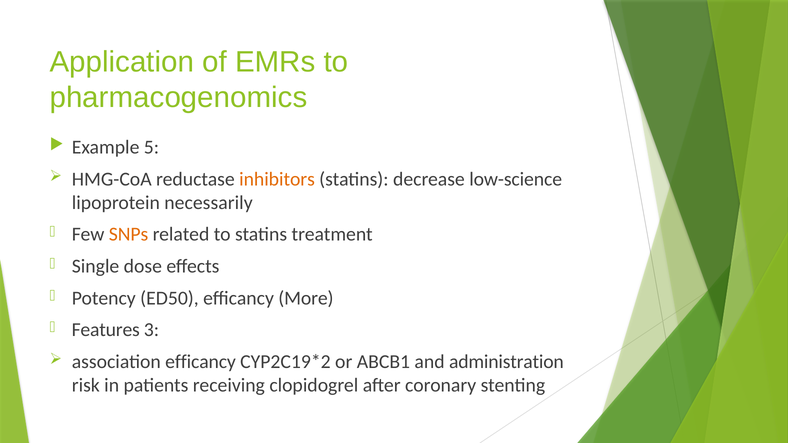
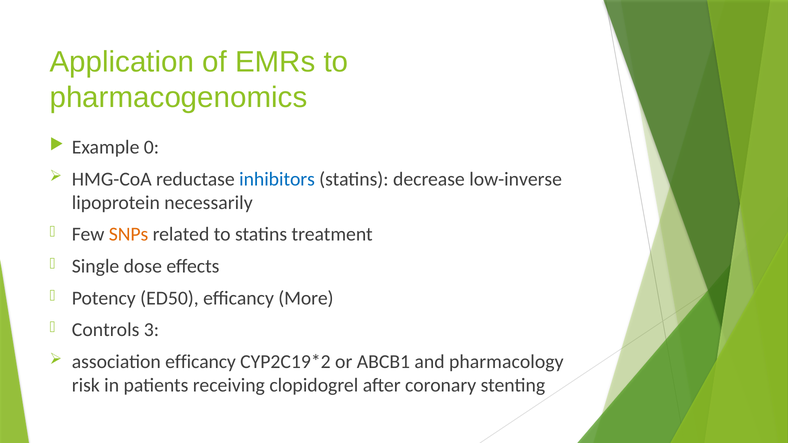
5: 5 -> 0
inhibitors colour: orange -> blue
low-science: low-science -> low-inverse
Features: Features -> Controls
administration: administration -> pharmacology
